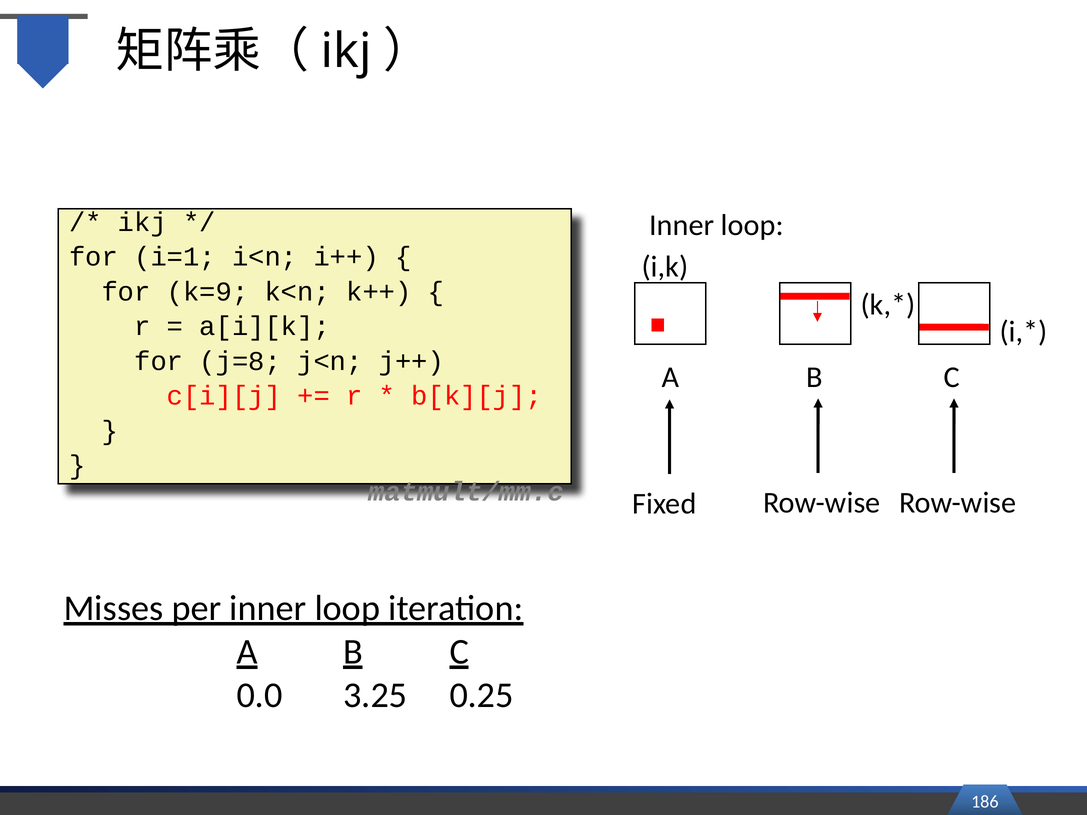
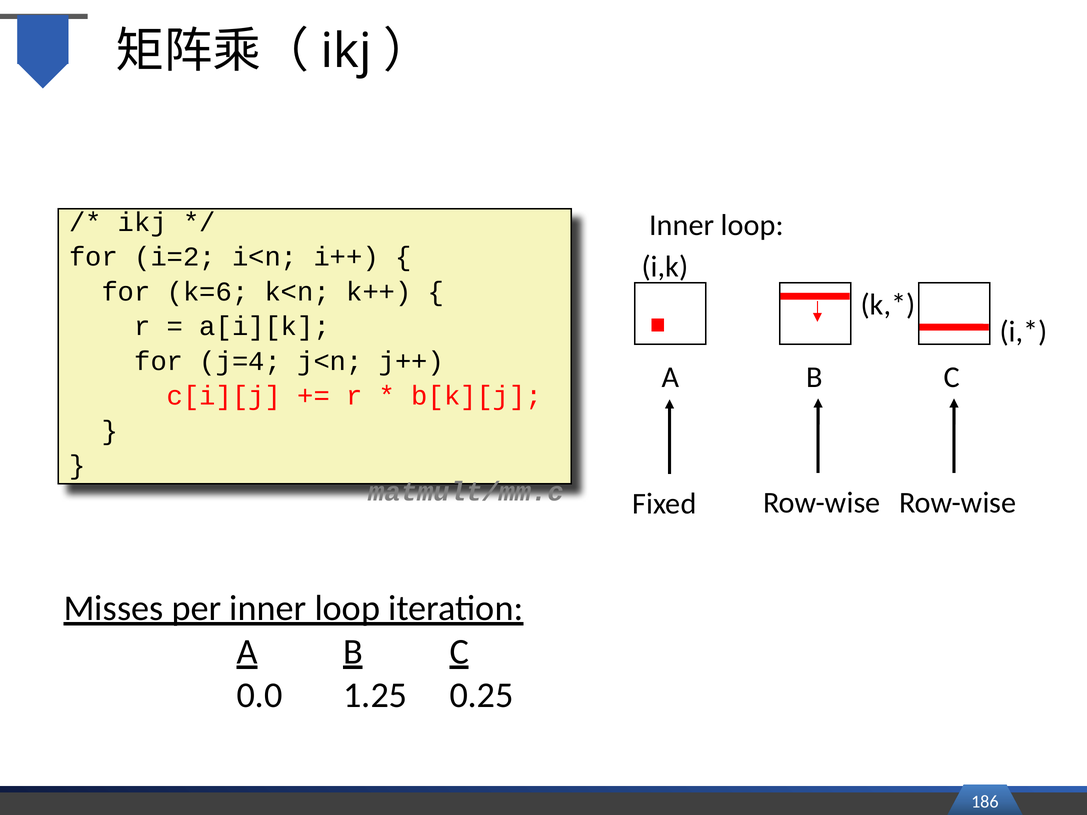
i=1: i=1 -> i=2
k=9: k=9 -> k=6
j=8: j=8 -> j=4
3.25: 3.25 -> 1.25
